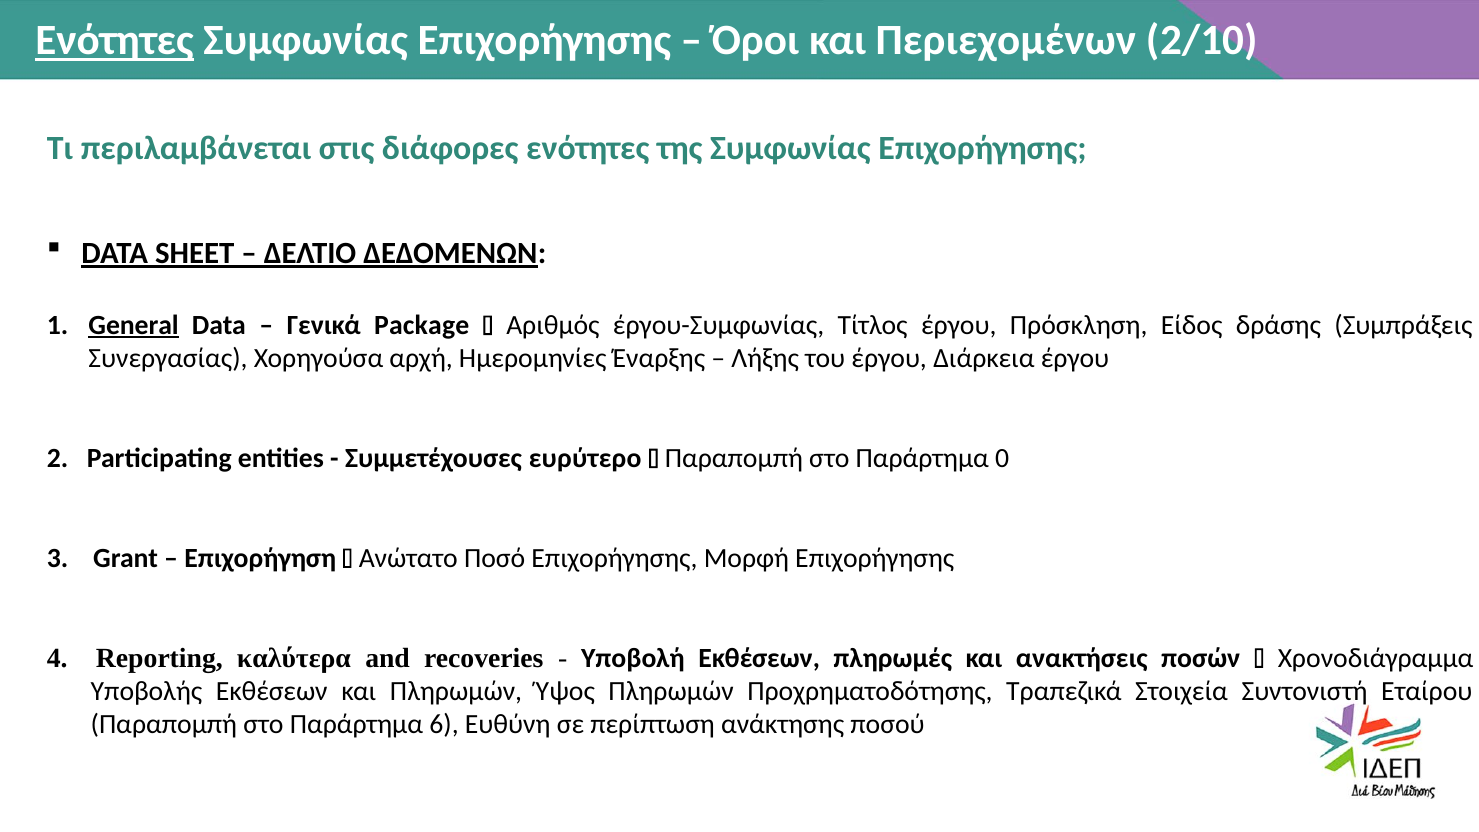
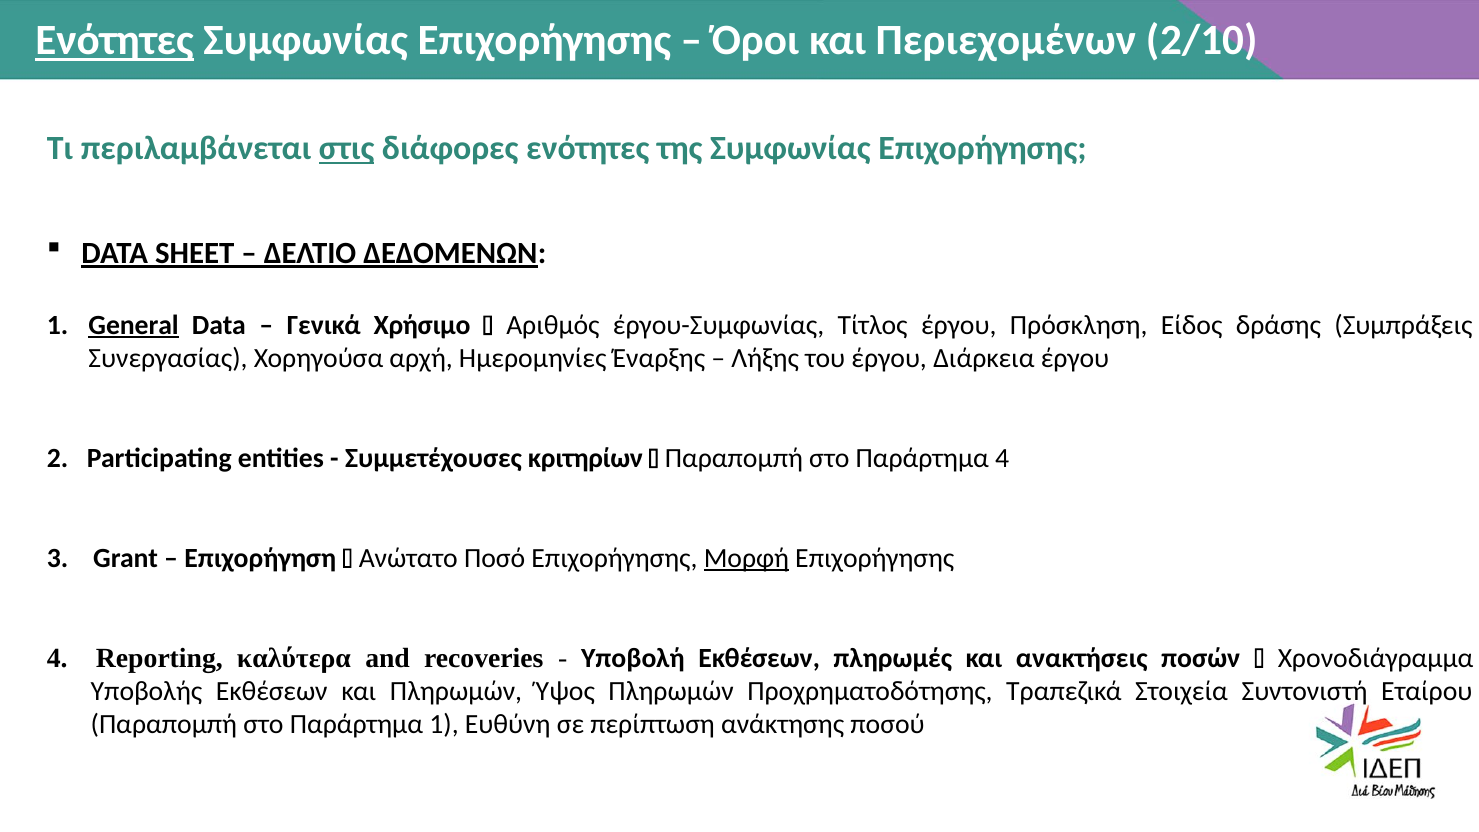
στις underline: none -> present
Package: Package -> Χρήσιμο
ευρύτερο: ευρύτερο -> κριτηρίων
Παράρτημα 0: 0 -> 4
Μορφή underline: none -> present
Παράρτημα 6: 6 -> 1
